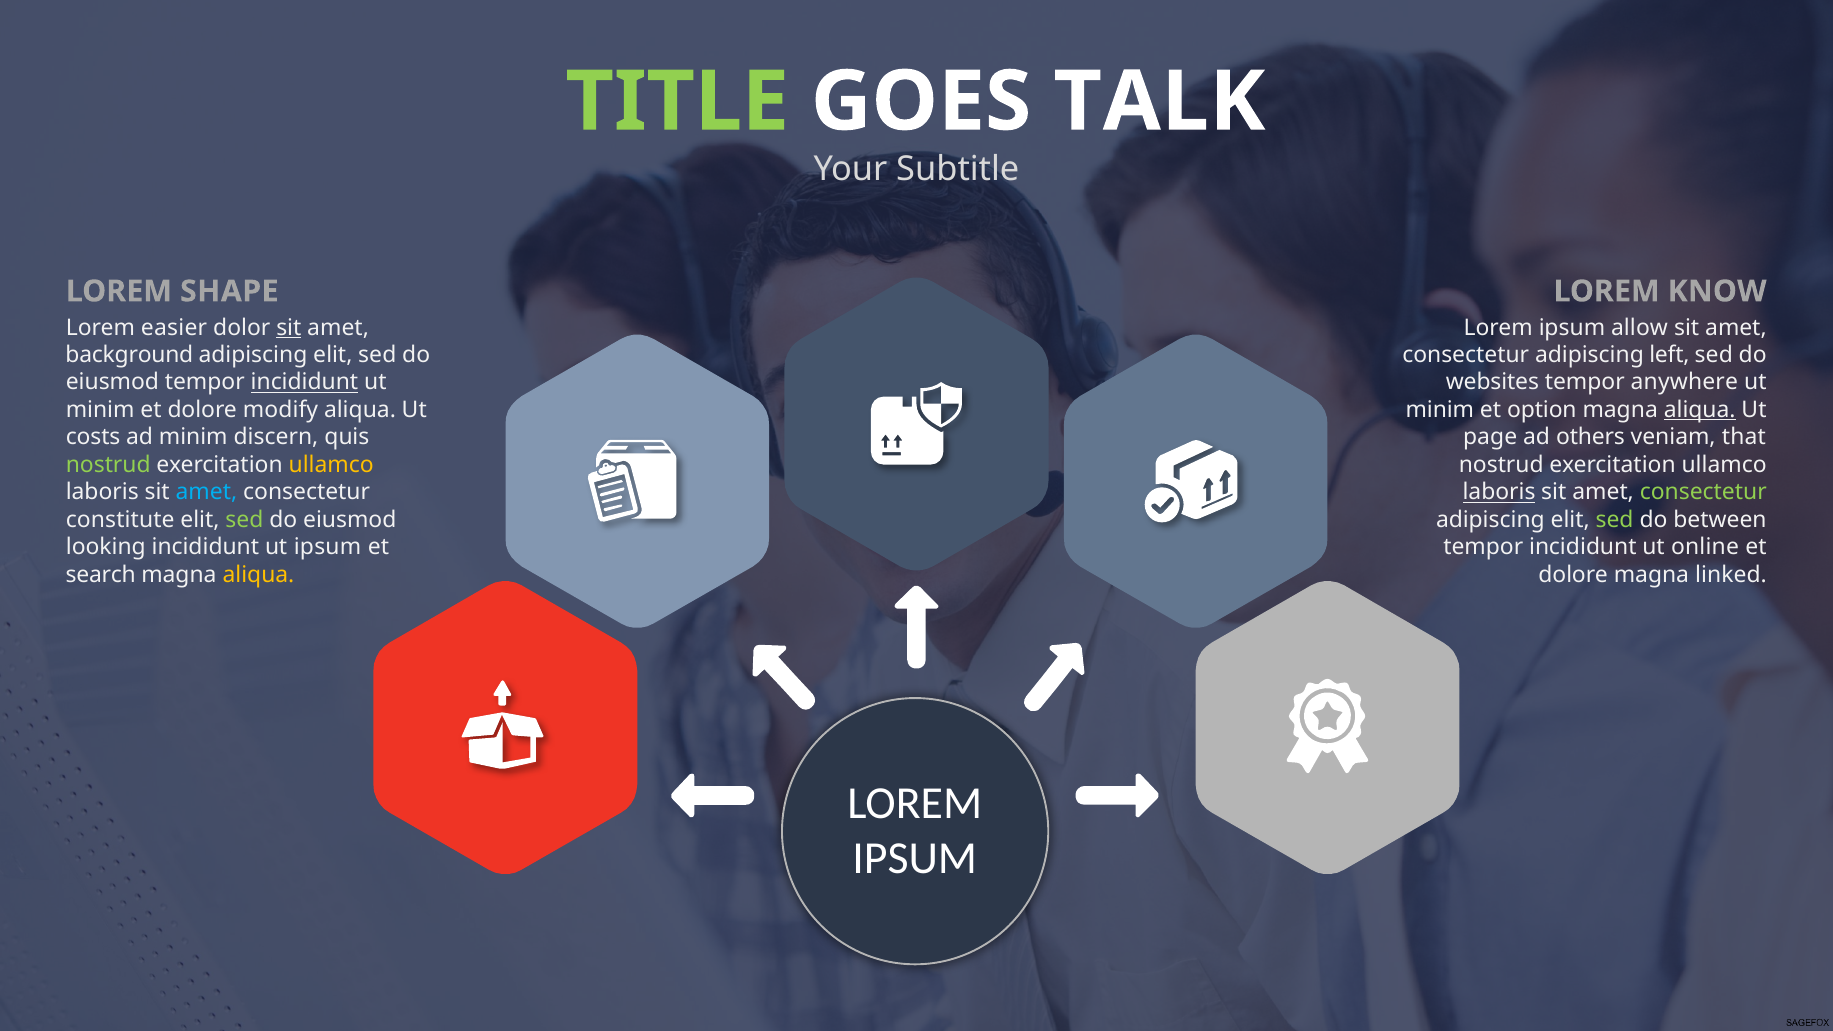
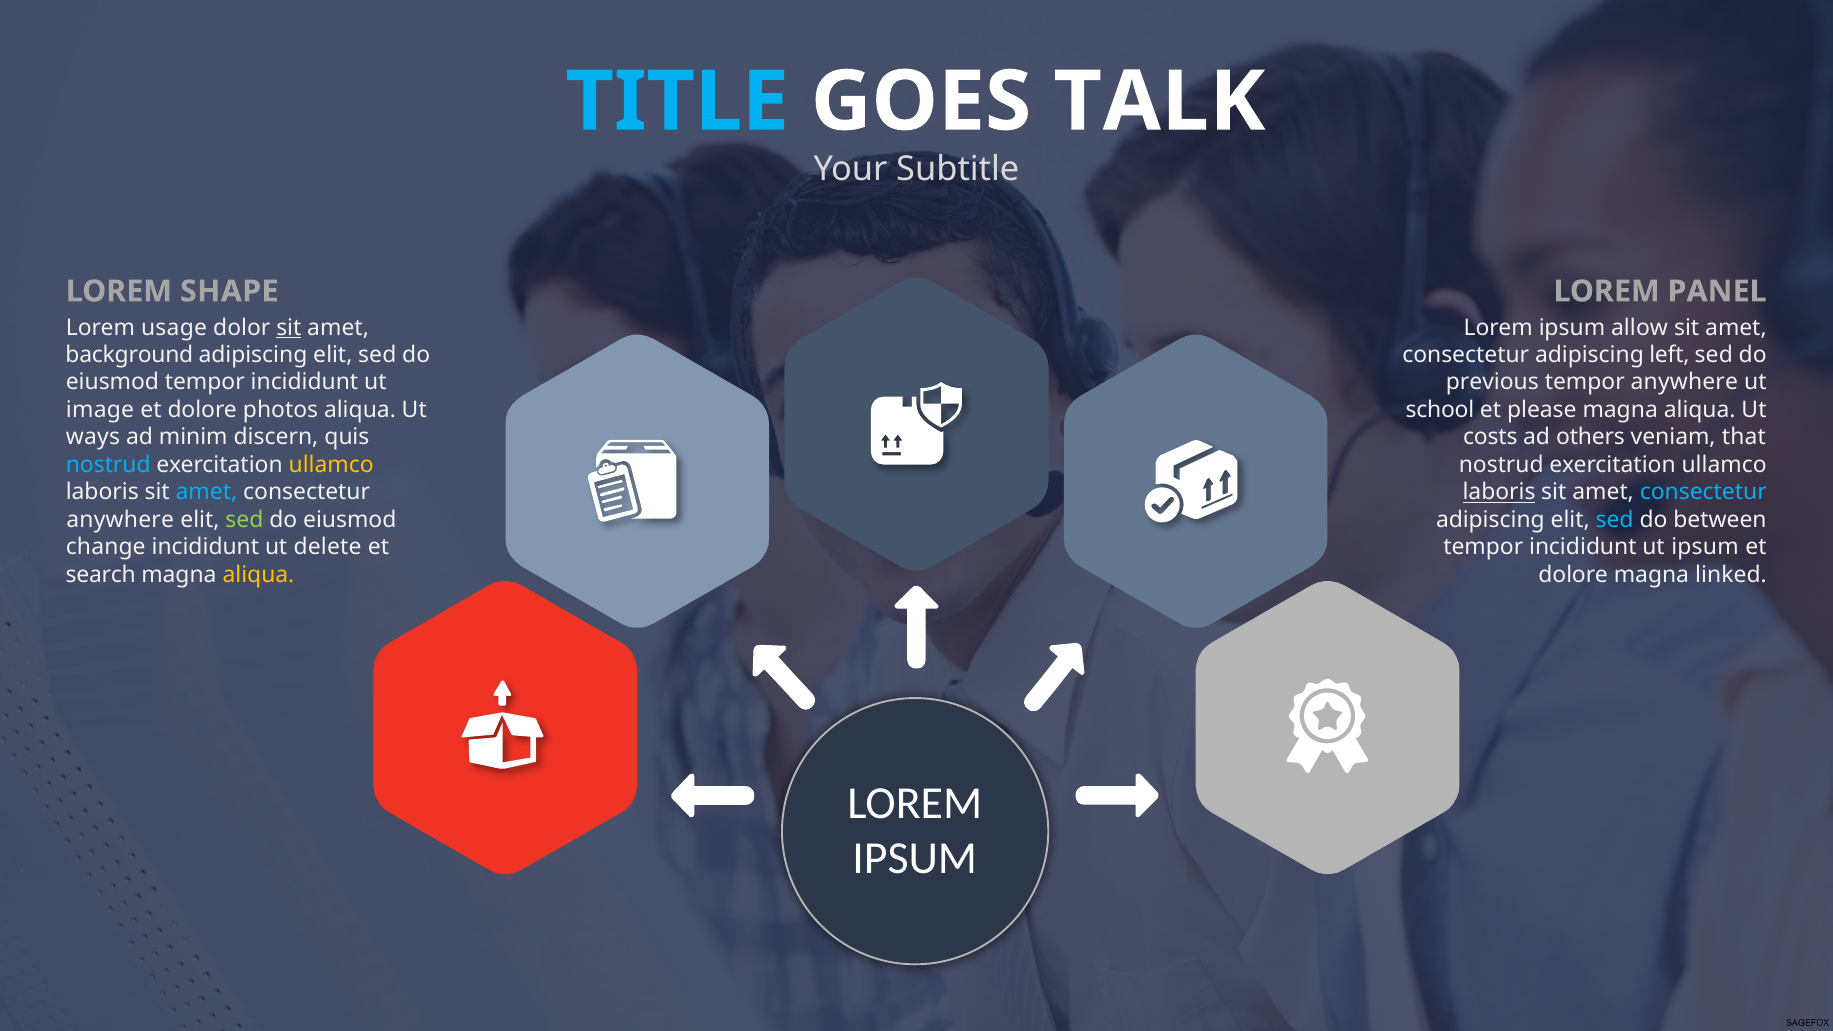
TITLE colour: light green -> light blue
KNOW: KNOW -> PANEL
easier: easier -> usage
incididunt at (304, 382) underline: present -> none
websites: websites -> previous
minim at (100, 410): minim -> image
modify: modify -> photos
minim at (1440, 410): minim -> school
option: option -> please
aliqua at (1700, 410) underline: present -> none
costs: costs -> ways
page: page -> costs
nostrud at (108, 465) colour: light green -> light blue
consectetur at (1703, 492) colour: light green -> light blue
constitute at (120, 520): constitute -> anywhere
sed at (1615, 520) colour: light green -> light blue
looking: looking -> change
ut ipsum: ipsum -> delete
ut online: online -> ipsum
